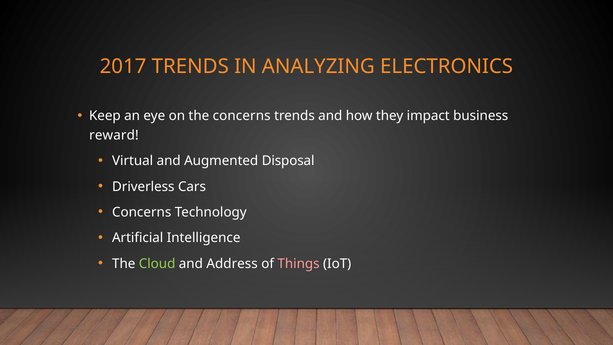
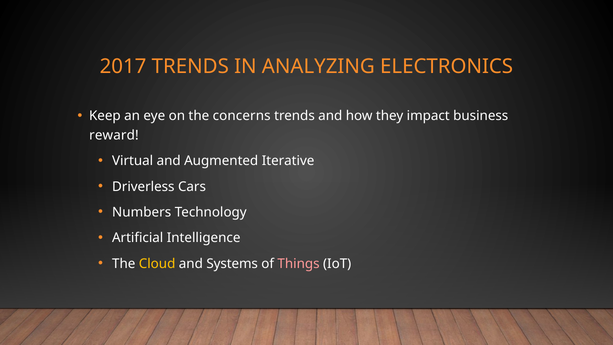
Disposal: Disposal -> Iterative
Concerns at (142, 212): Concerns -> Numbers
Cloud colour: light green -> yellow
Address: Address -> Systems
